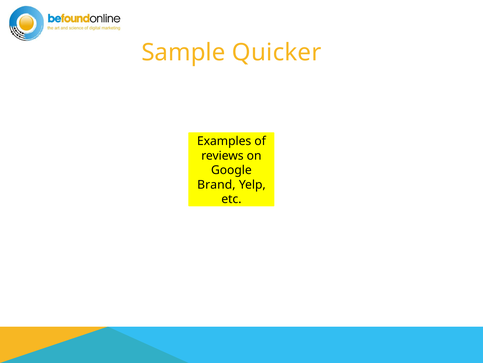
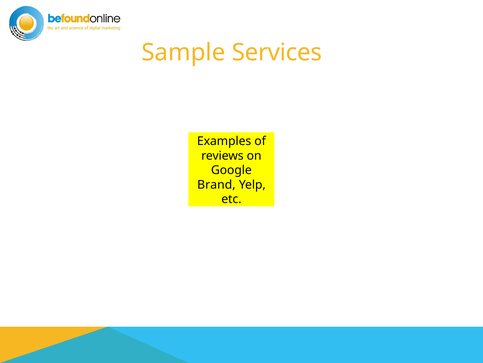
Quicker: Quicker -> Services
